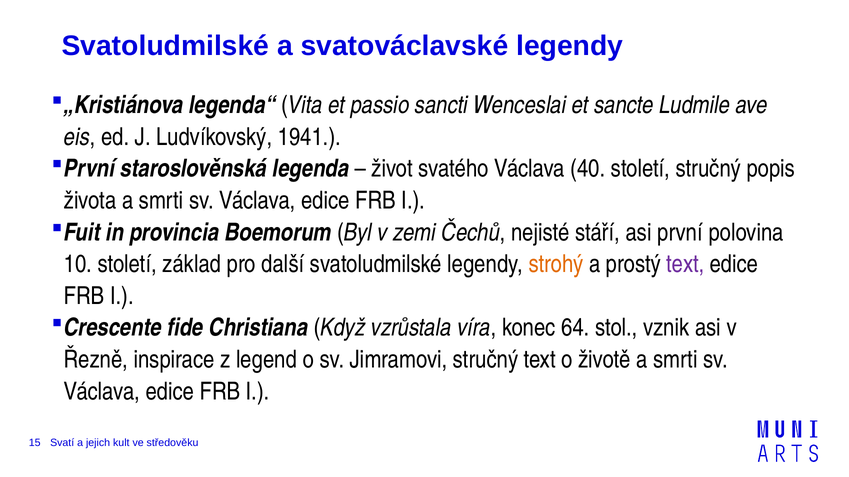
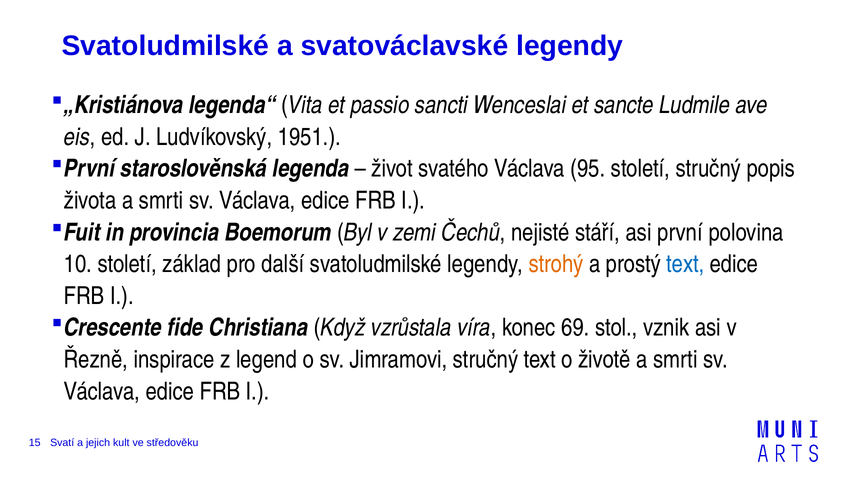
1941: 1941 -> 1951
40: 40 -> 95
text at (685, 264) colour: purple -> blue
64: 64 -> 69
